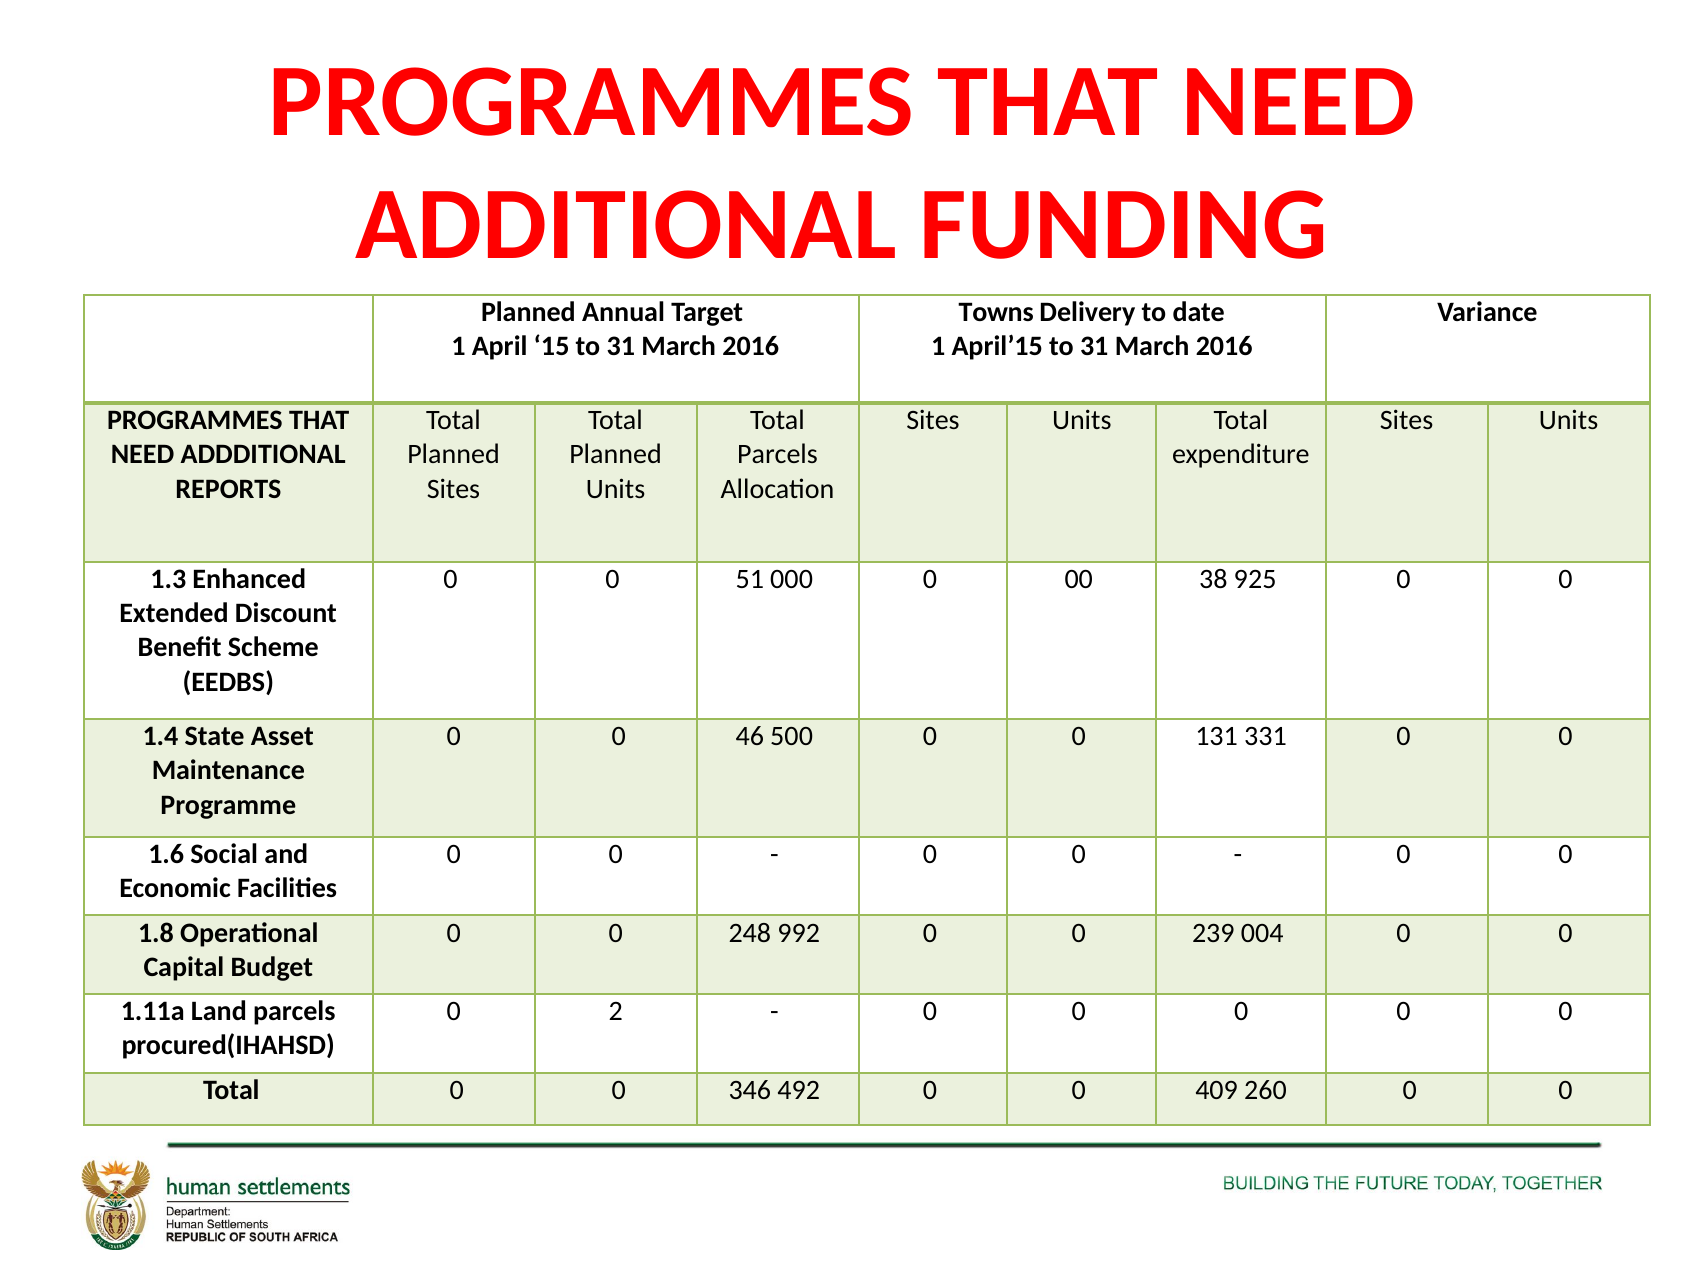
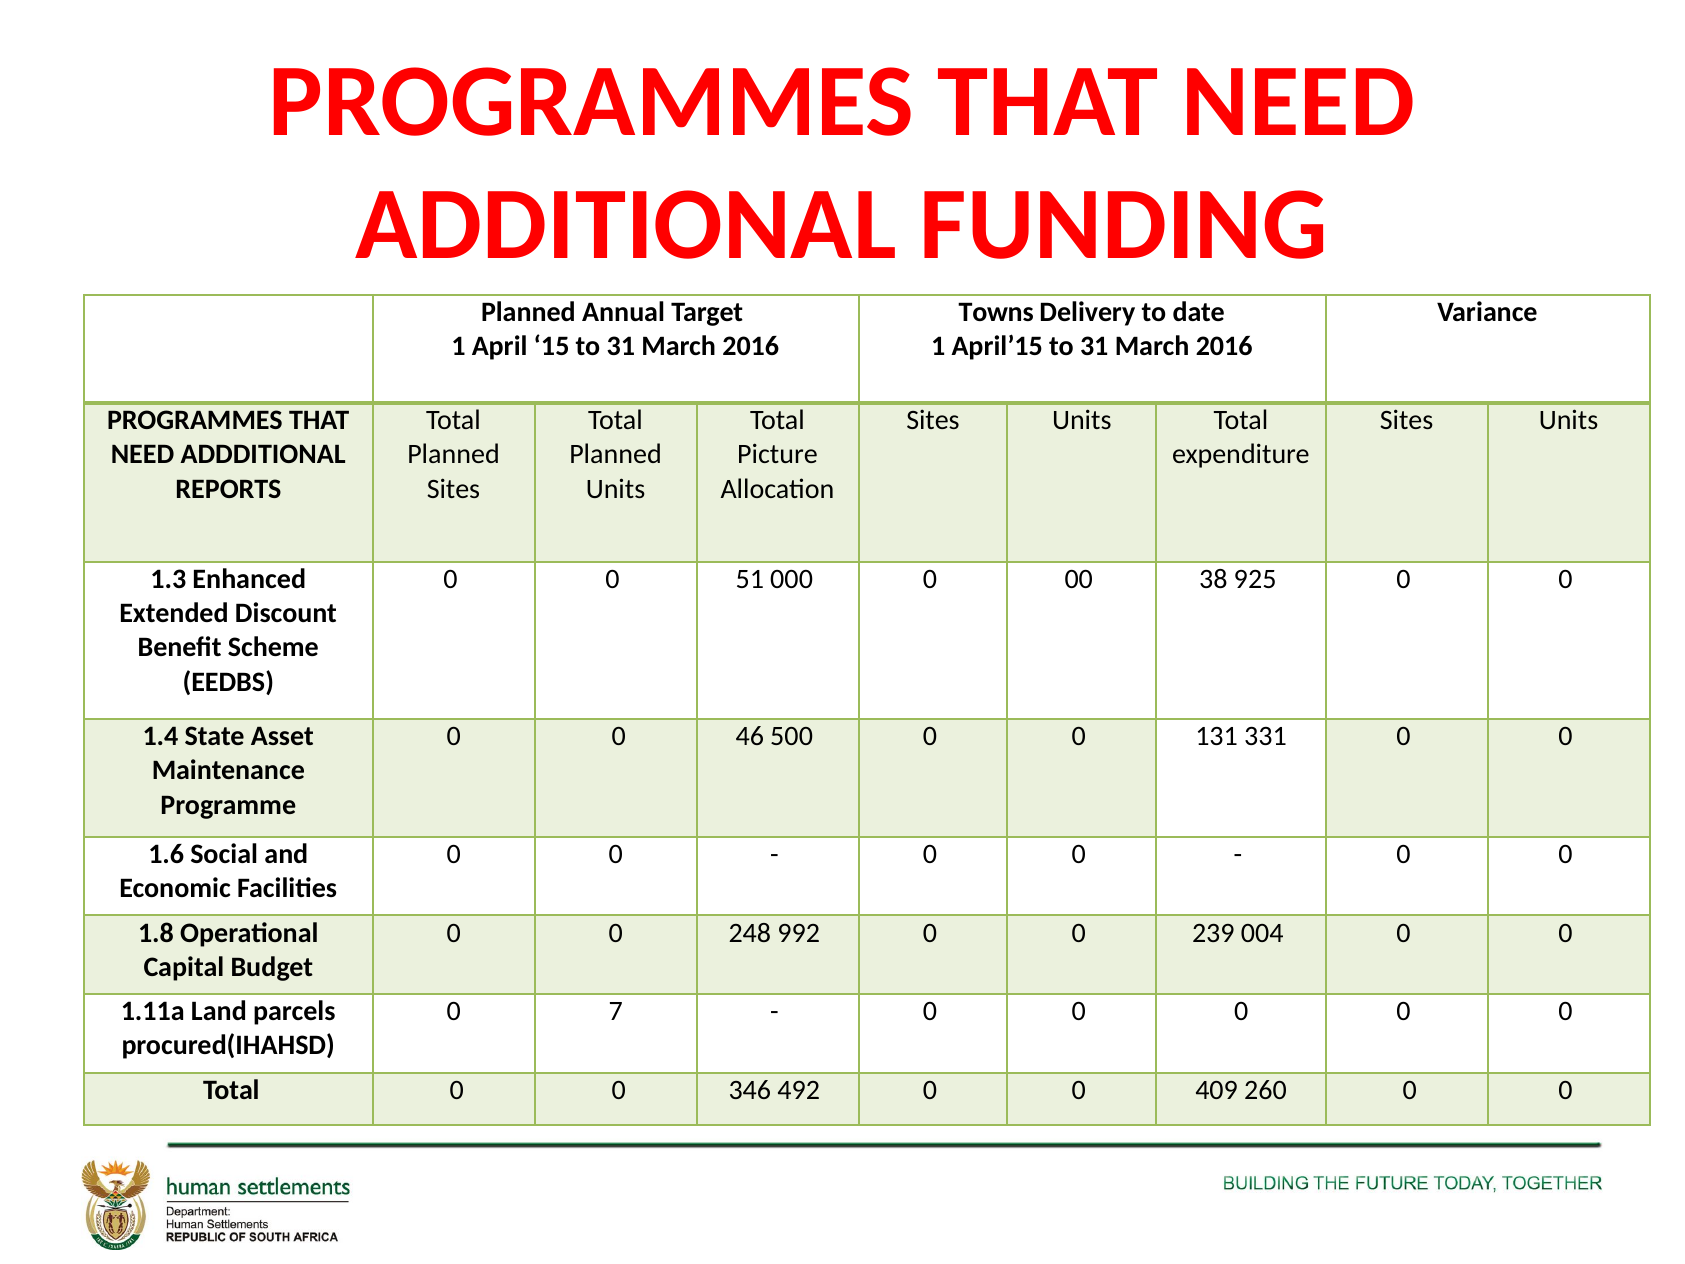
Parcels at (777, 455): Parcels -> Picture
2: 2 -> 7
